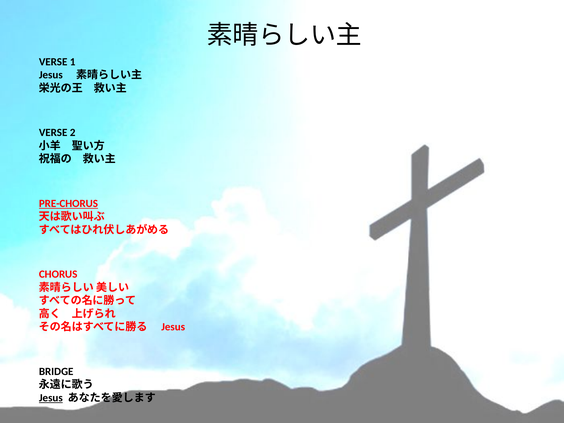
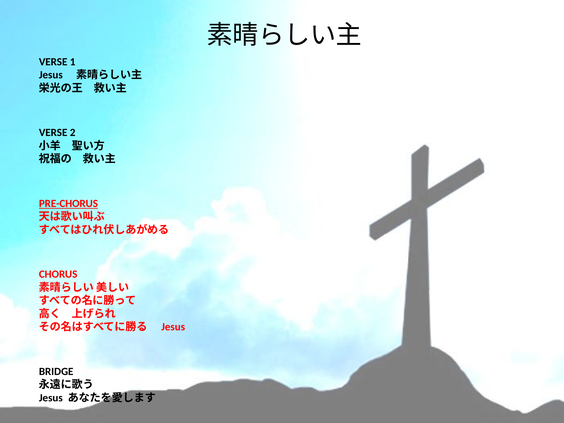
Jesus at (51, 398) underline: present -> none
